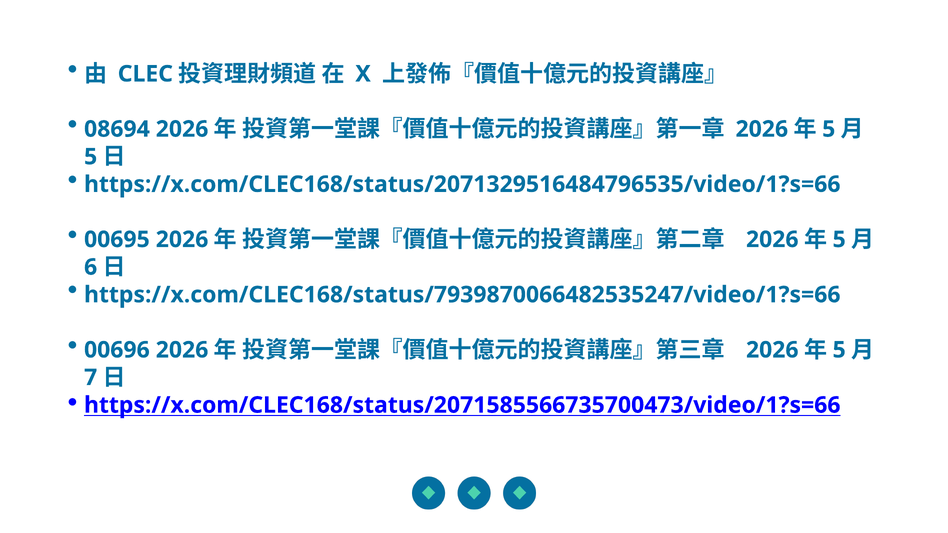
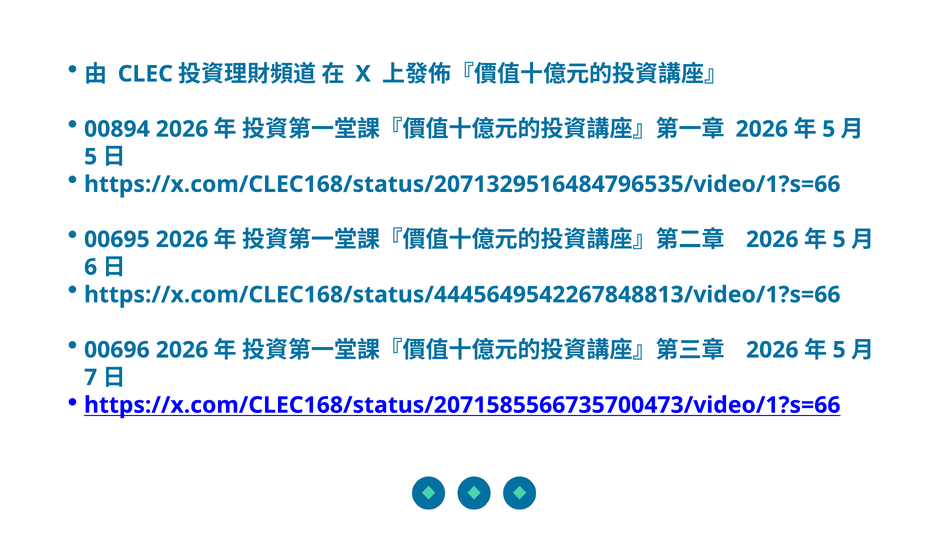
08694: 08694 -> 00894
https://x.com/CLEC168/status/7939870066482535247/video/1?s=66: https://x.com/CLEC168/status/7939870066482535247/video/1?s=66 -> https://x.com/CLEC168/status/4445649542267848813/video/1?s=66
